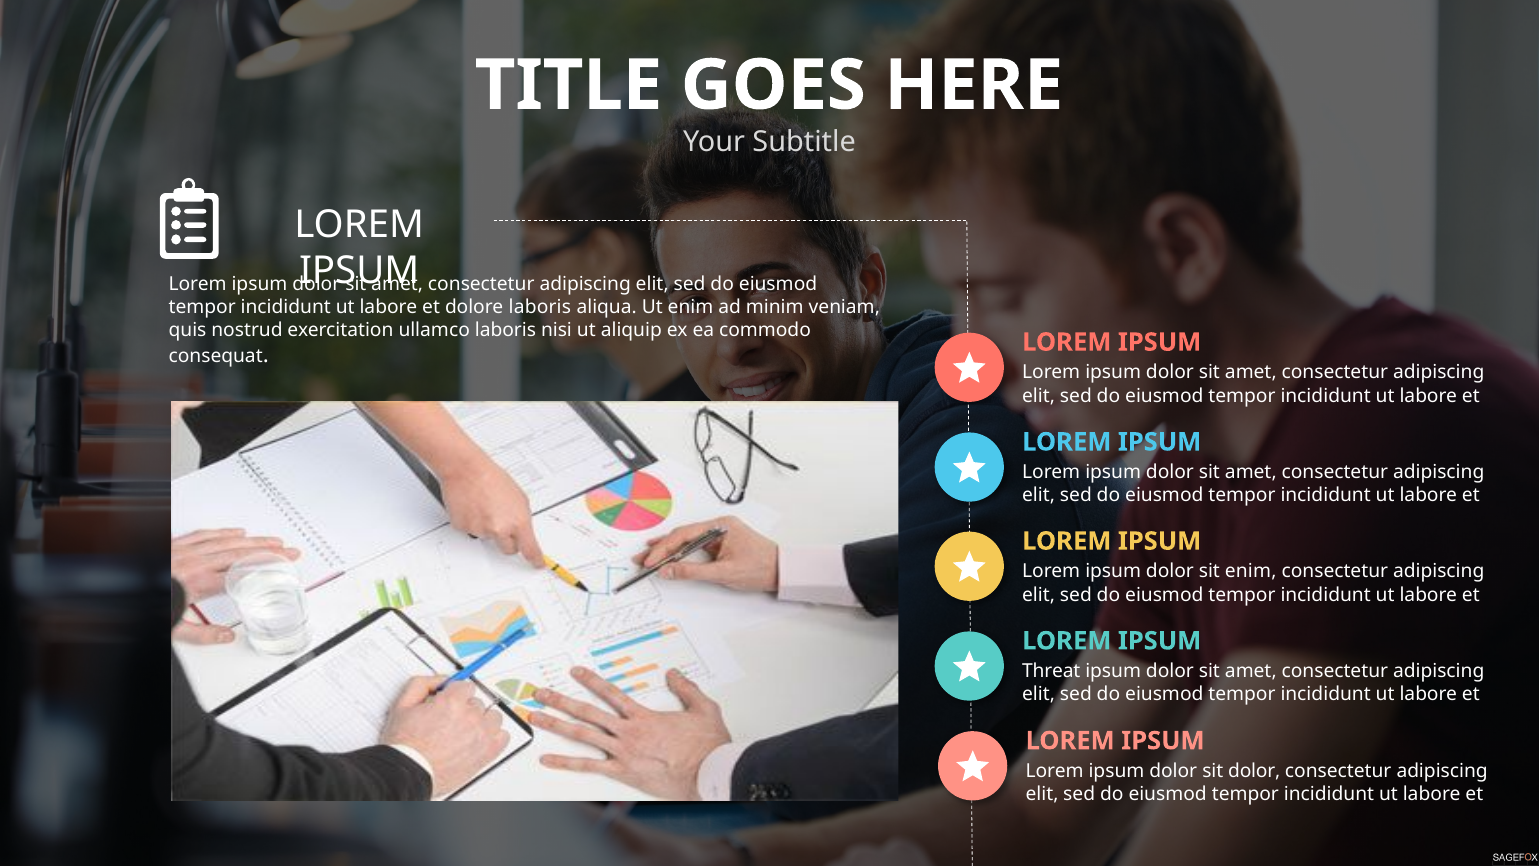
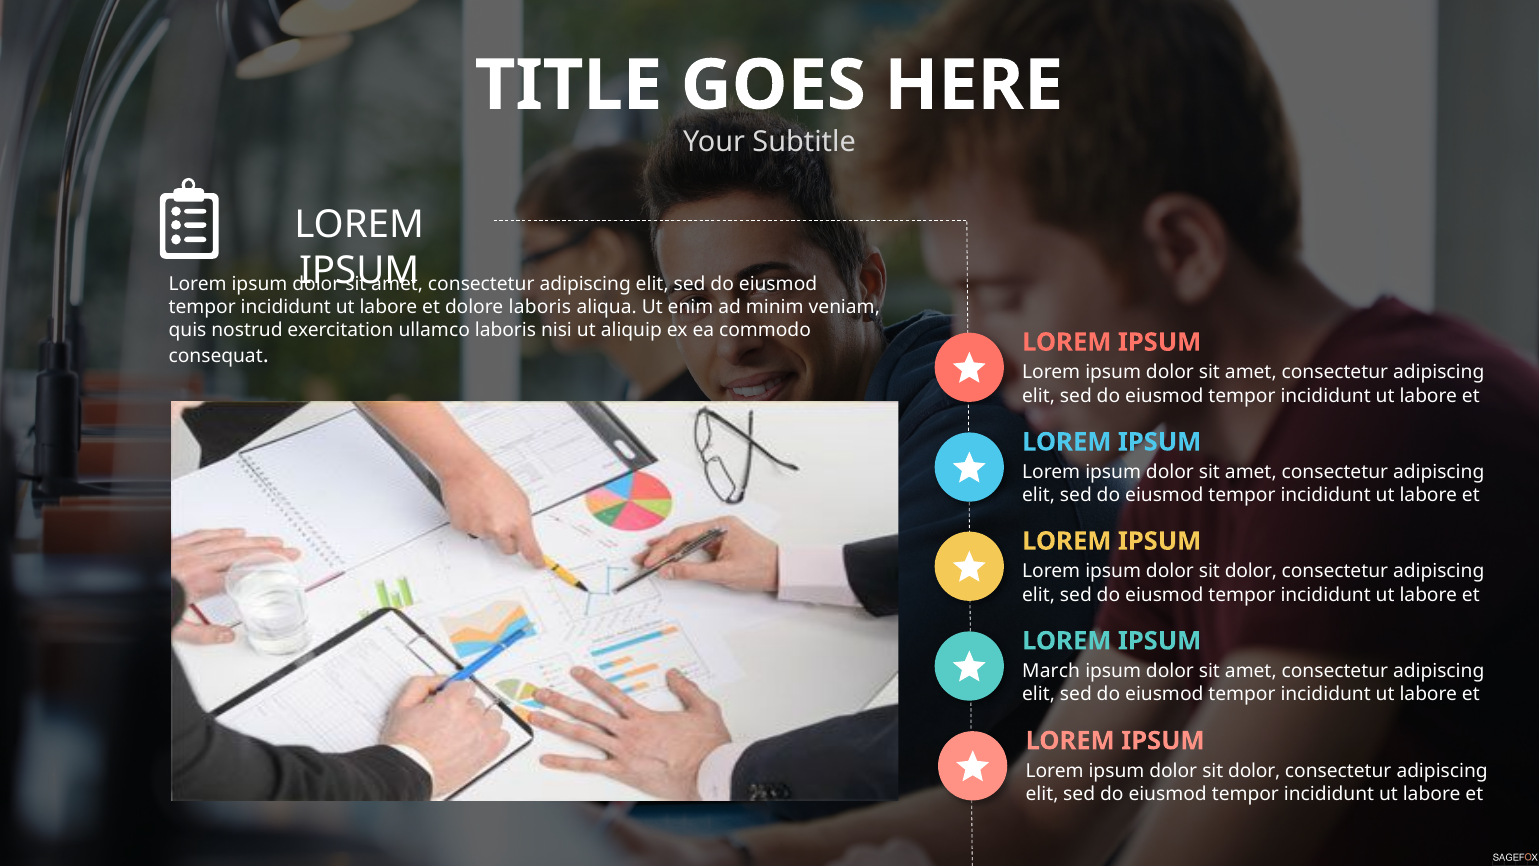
enim at (1251, 571): enim -> dolor
Threat: Threat -> March
